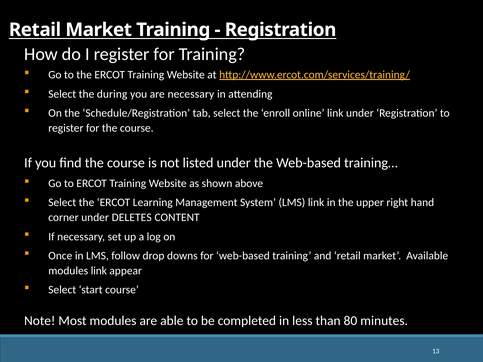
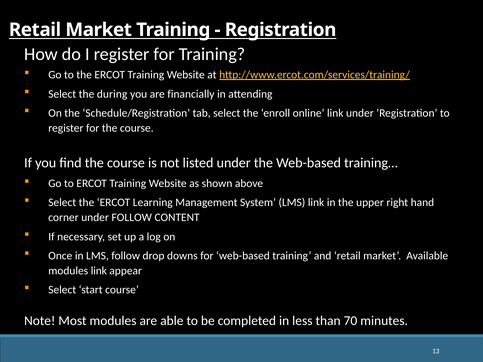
are necessary: necessary -> financially
under DELETES: DELETES -> FOLLOW
80: 80 -> 70
